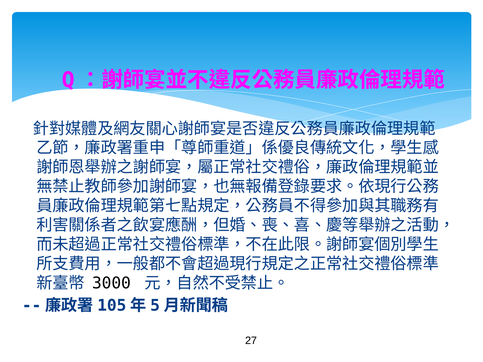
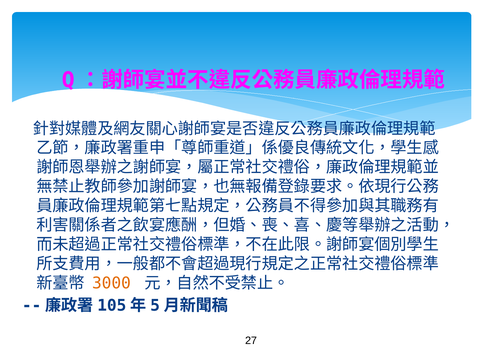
3000 colour: black -> orange
